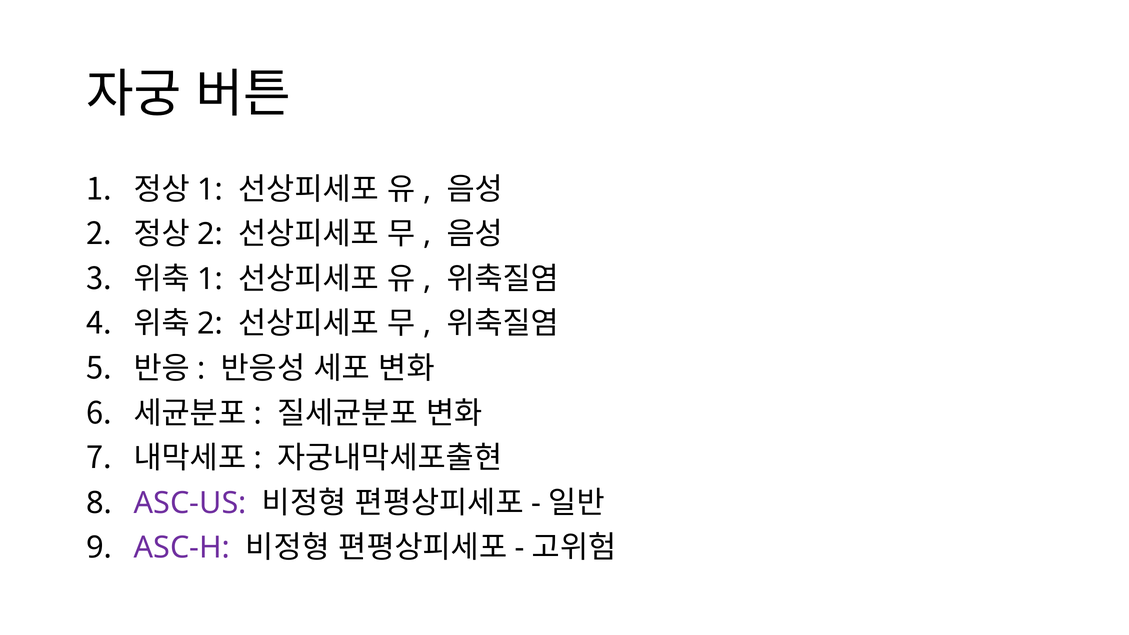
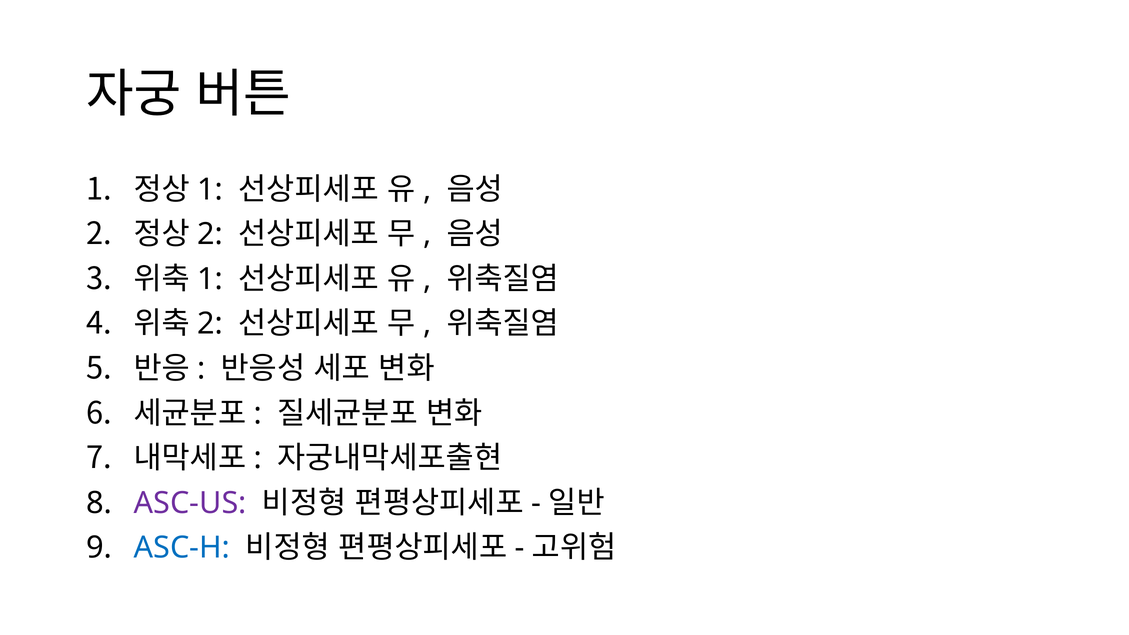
ASC-H colour: purple -> blue
